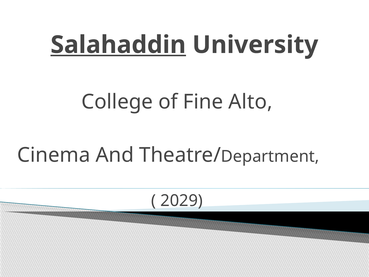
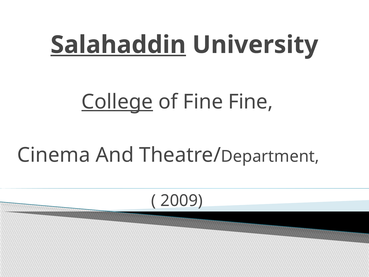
College underline: none -> present
Fine Alto: Alto -> Fine
2029: 2029 -> 2009
